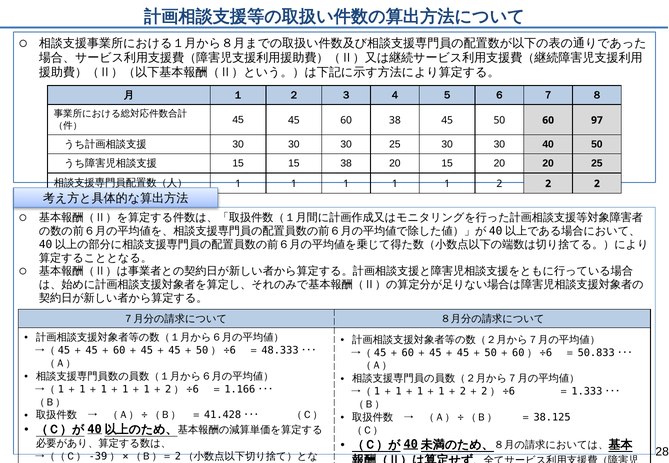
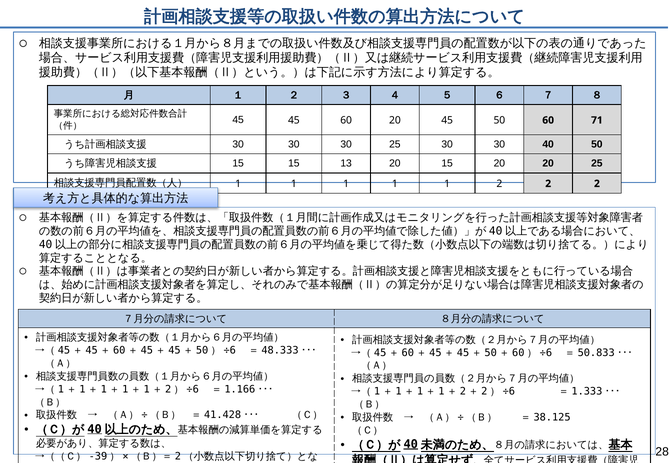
60 38: 38 -> 20
97: 97 -> 71
15 38: 38 -> 13
